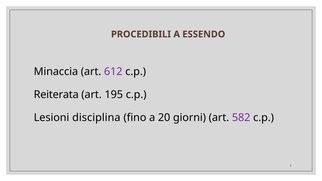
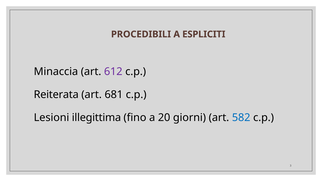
ESSENDO: ESSENDO -> ESPLICITI
195: 195 -> 681
disciplina: disciplina -> illegittima
582 colour: purple -> blue
